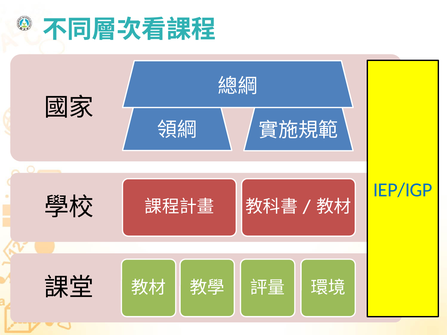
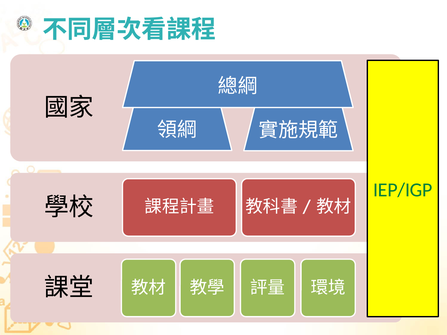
IEP/IGP colour: blue -> green
